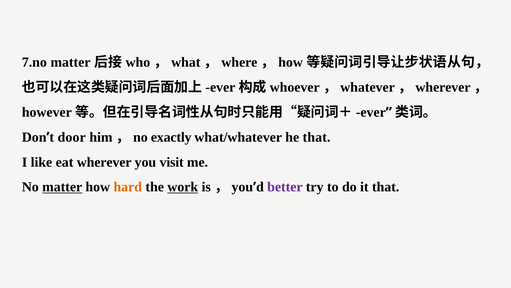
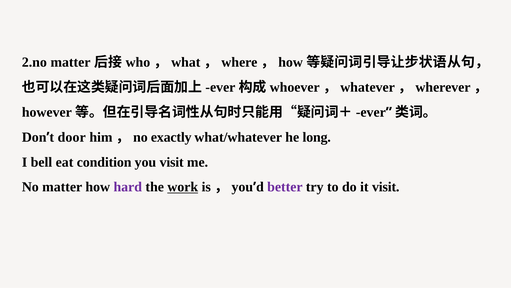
7.no: 7.no -> 2.no
he that: that -> long
like: like -> bell
wherever: wherever -> condition
matter at (62, 187) underline: present -> none
hard colour: orange -> purple
it that: that -> visit
